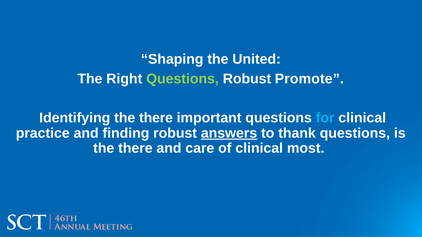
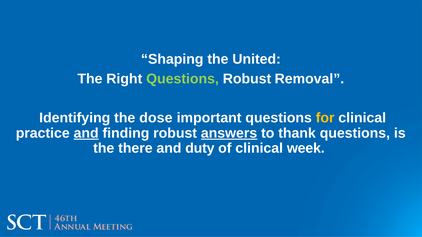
Promote: Promote -> Removal
Identifying the there: there -> dose
for colour: light blue -> yellow
and at (86, 133) underline: none -> present
care: care -> duty
most: most -> week
